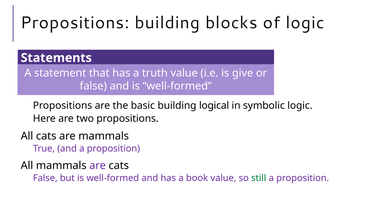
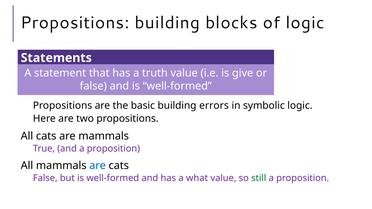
logical: logical -> errors
are at (98, 166) colour: purple -> blue
book: book -> what
